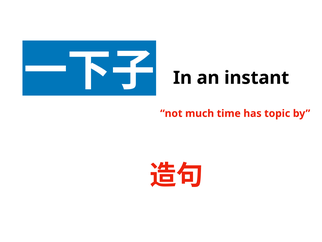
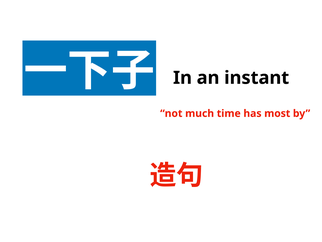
topic: topic -> most
